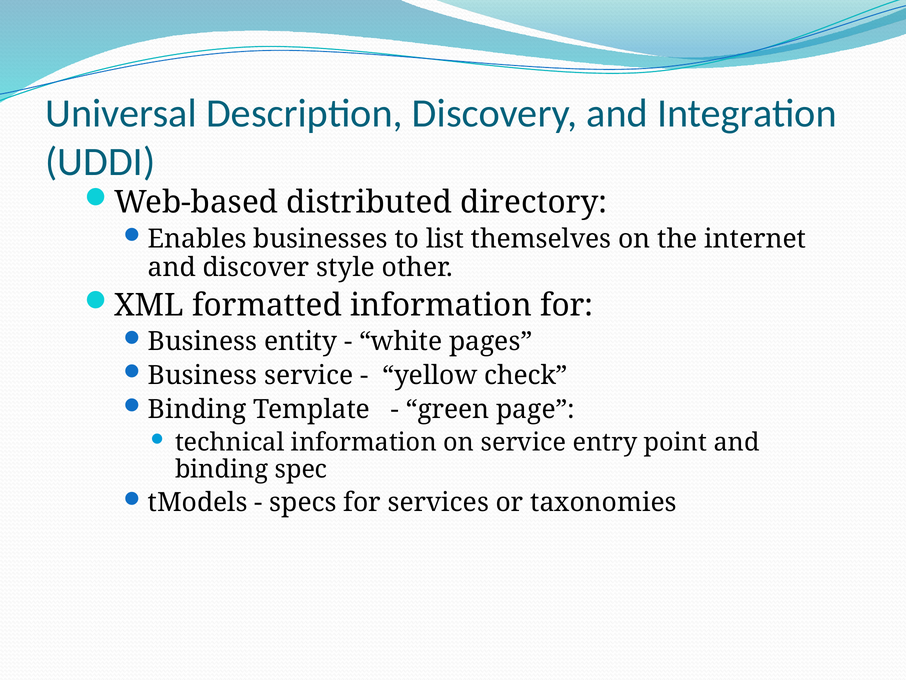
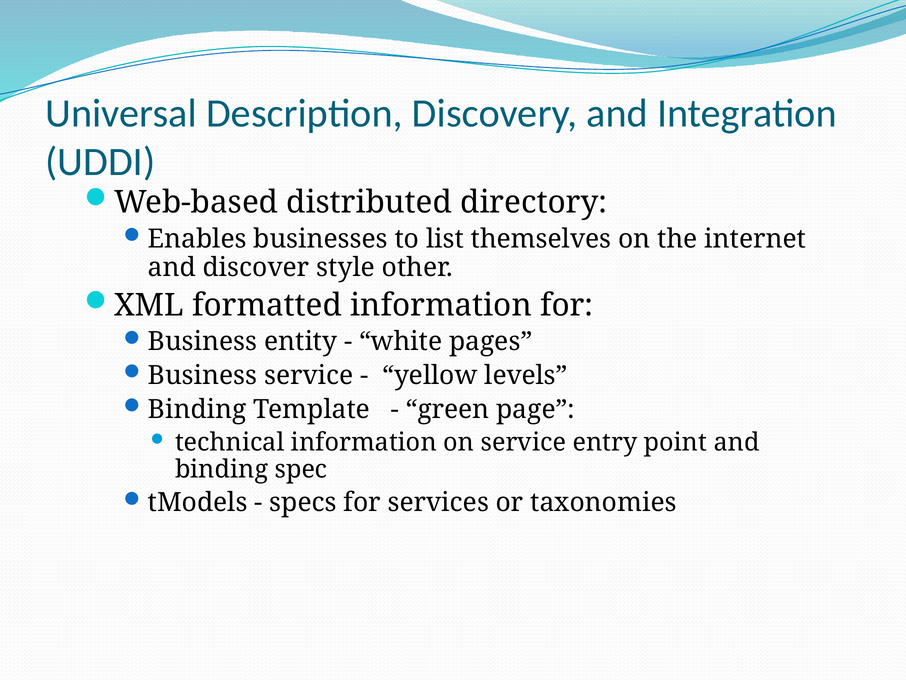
check: check -> levels
